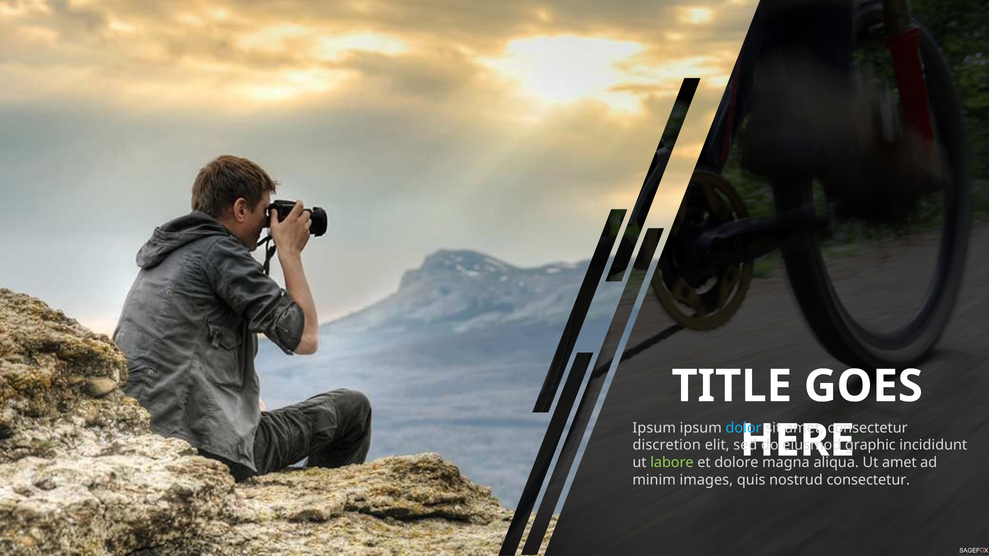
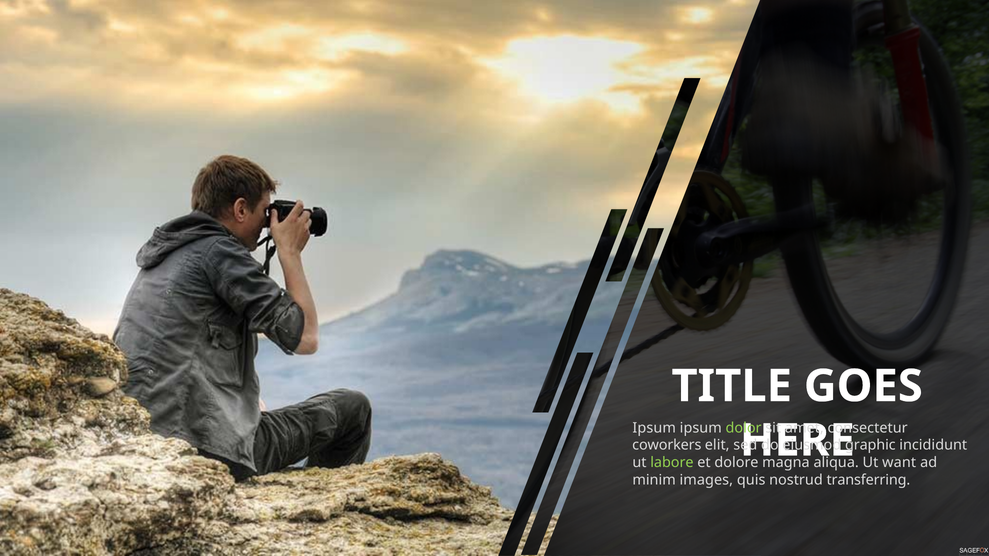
dolor colour: light blue -> light green
discretion: discretion -> coworkers
Ut amet: amet -> want
nostrud consectetur: consectetur -> transferring
